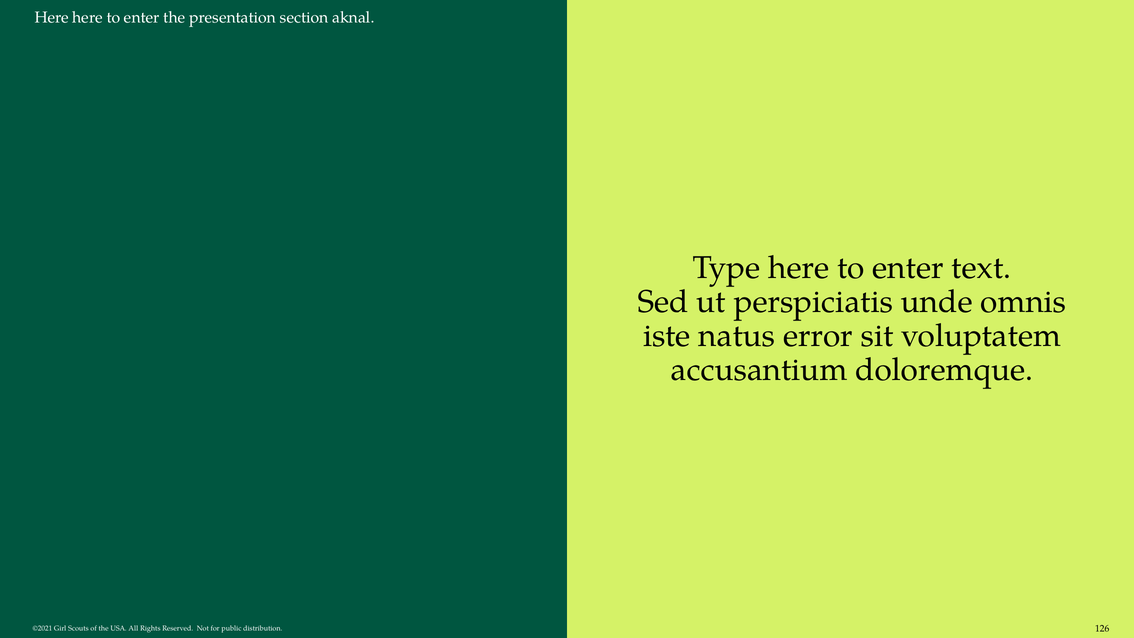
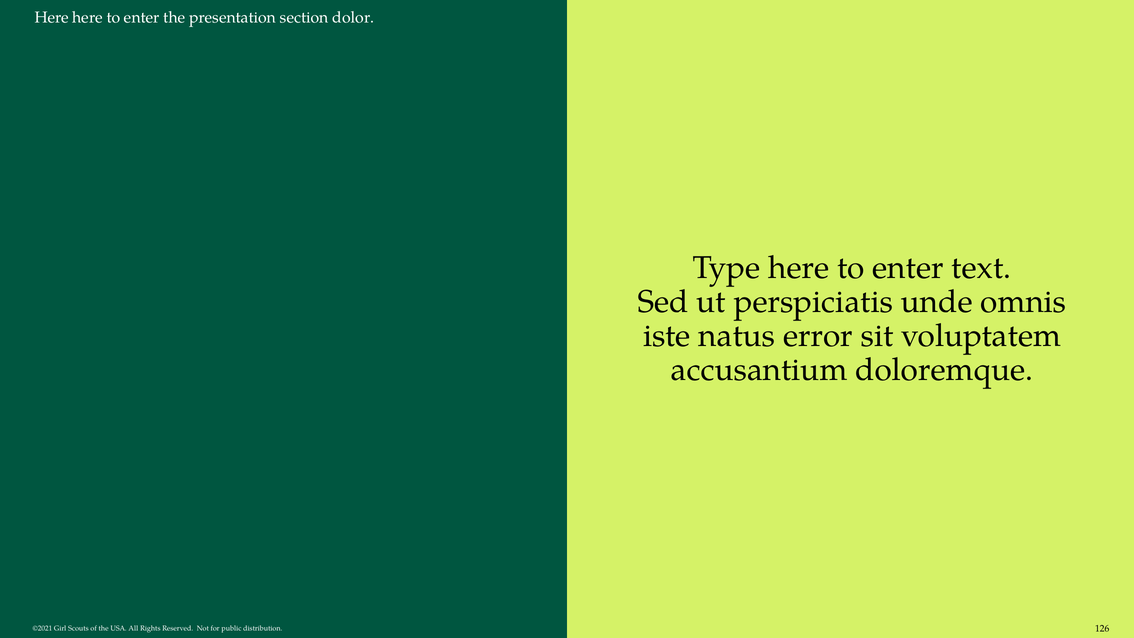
aknal: aknal -> dolor
